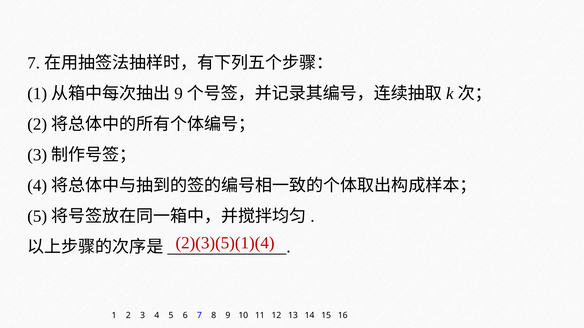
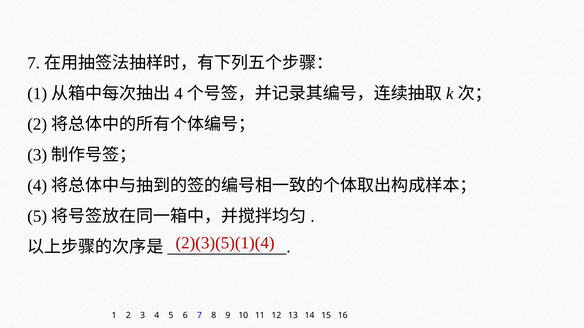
9 at (179, 94): 9 -> 4
